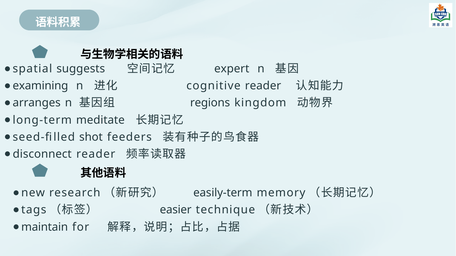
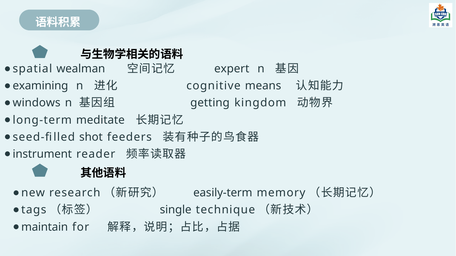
suggests: suggests -> wealman
cognitive reader: reader -> means
arranges: arranges -> windows
regions: regions -> getting
disconnect: disconnect -> instrument
easier: easier -> single
